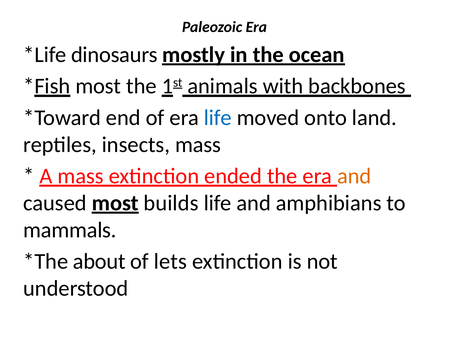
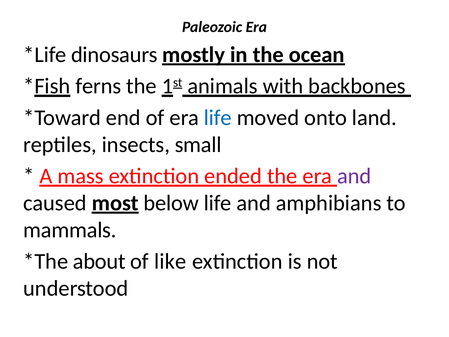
most at (98, 86): most -> ferns
insects mass: mass -> small
and at (354, 176) colour: orange -> purple
builds: builds -> below
lets: lets -> like
